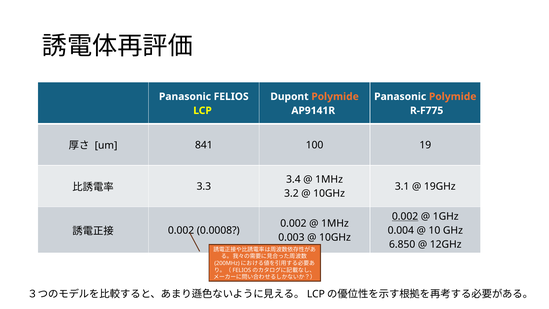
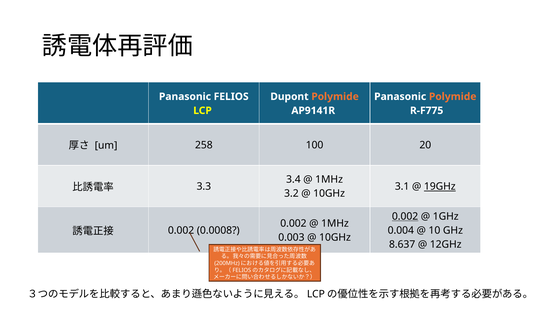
841: 841 -> 258
19: 19 -> 20
19GHz underline: none -> present
6.850: 6.850 -> 8.637
